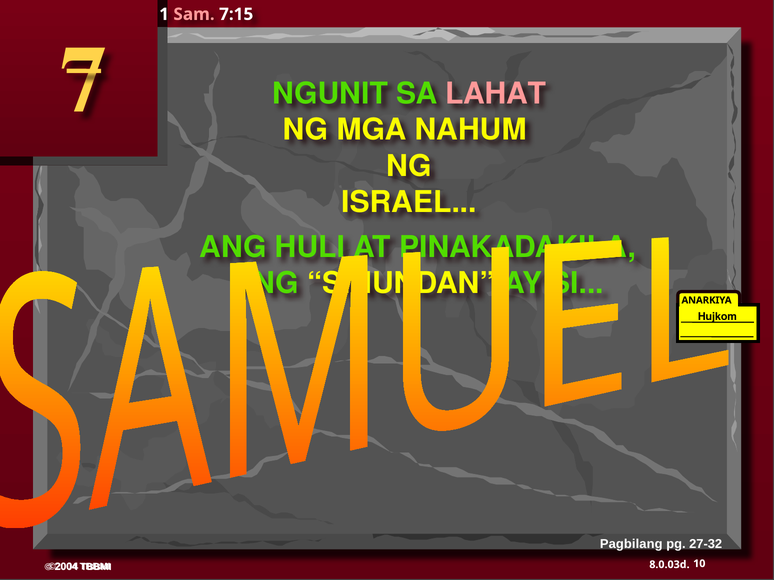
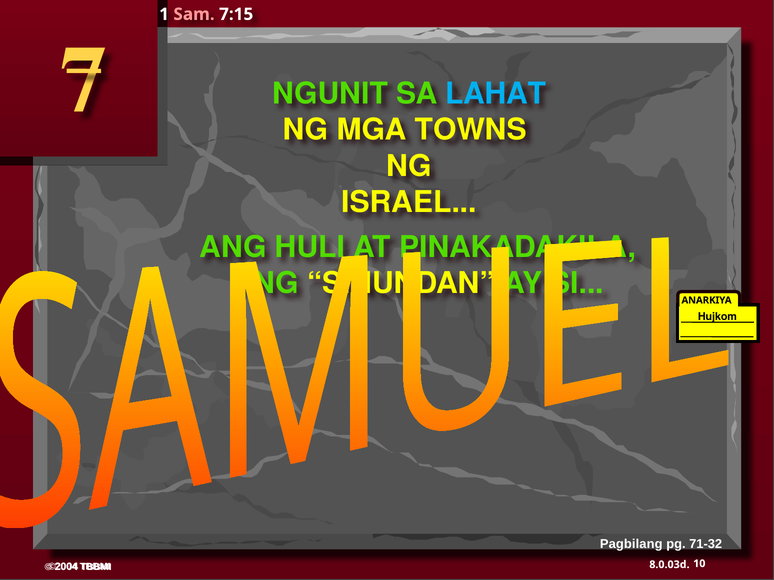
LAHAT colour: pink -> light blue
NAHUM: NAHUM -> TOWNS
27-32: 27-32 -> 71-32
